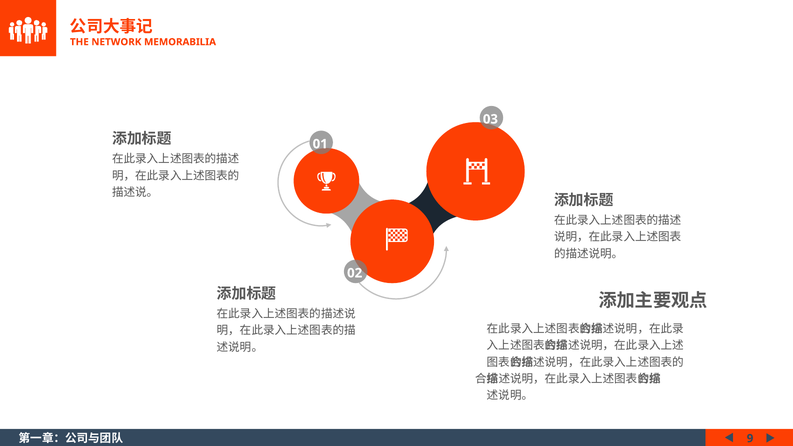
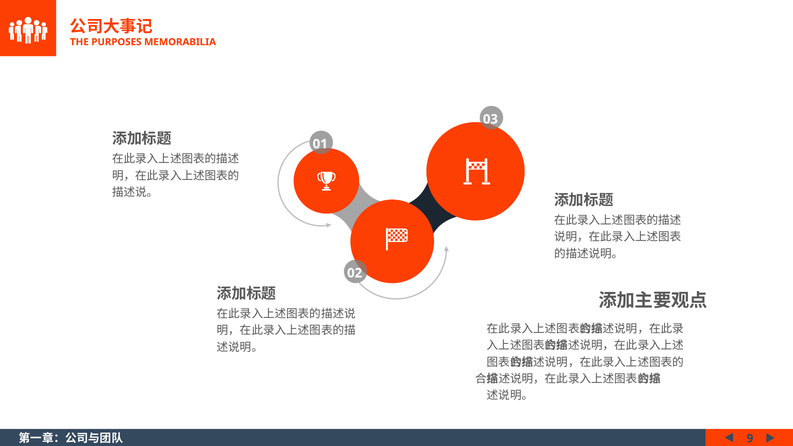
NETWORK: NETWORK -> PURPOSES
